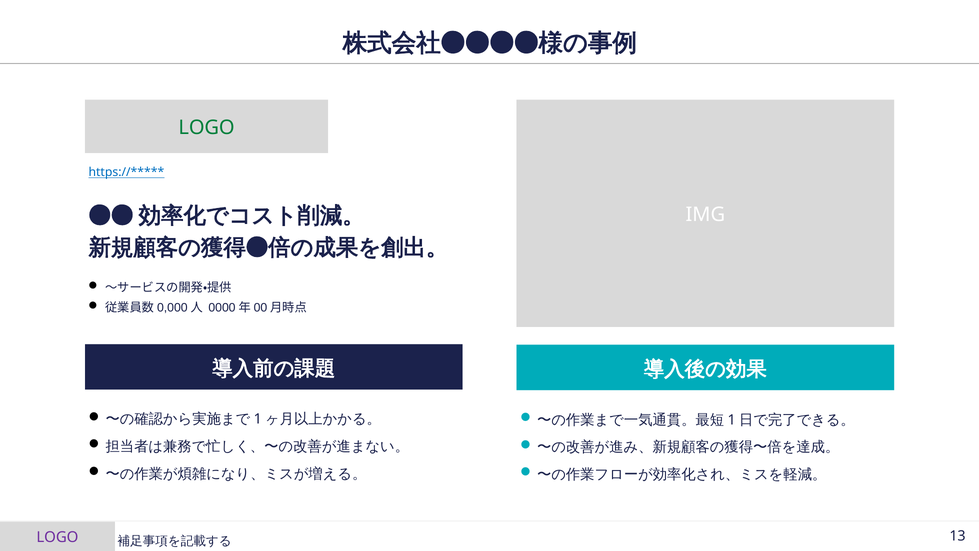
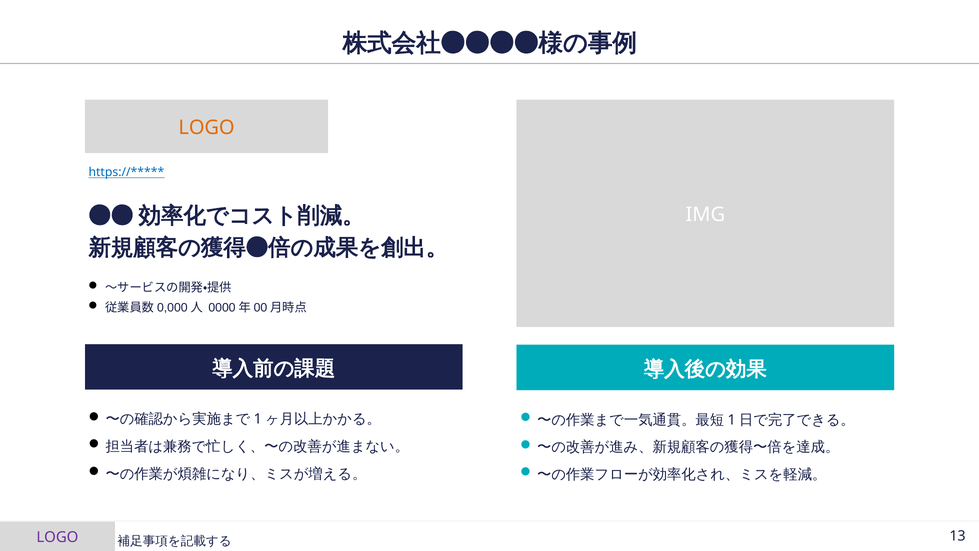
LOGO at (207, 128) colour: green -> orange
